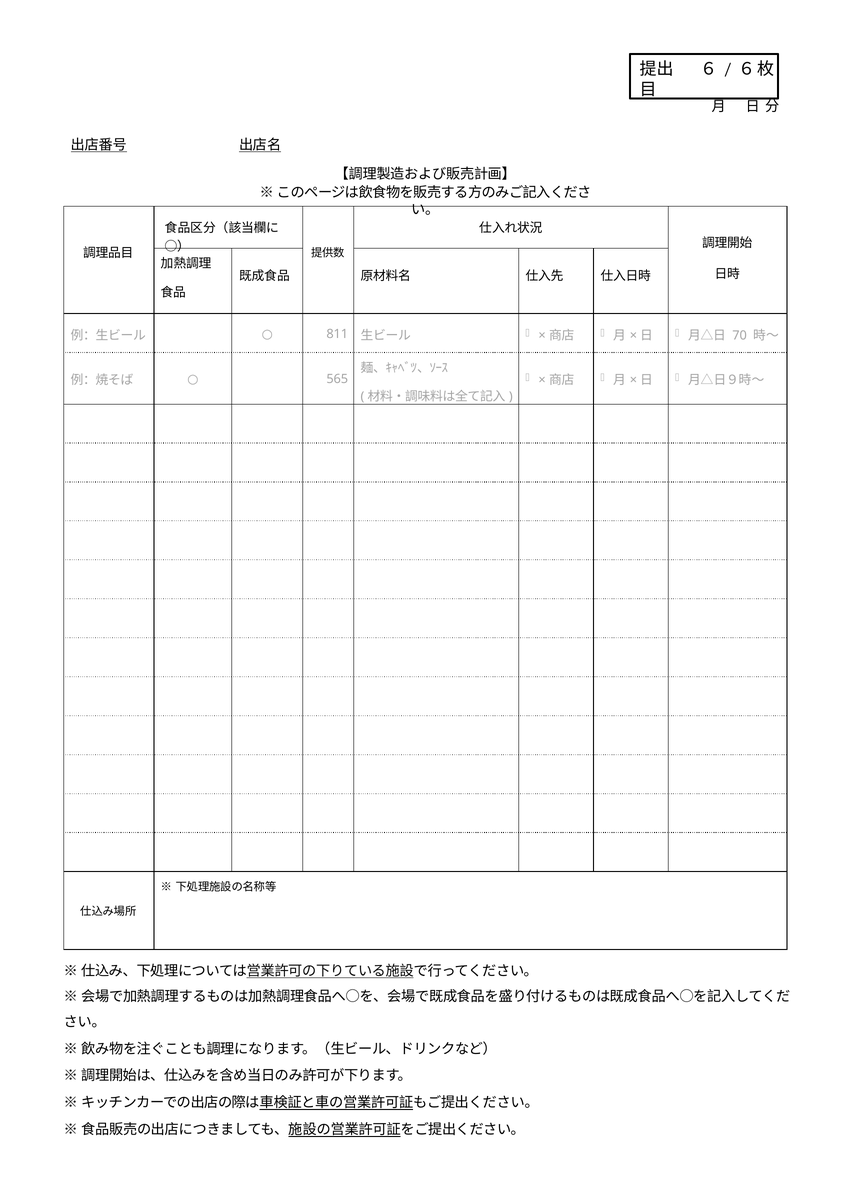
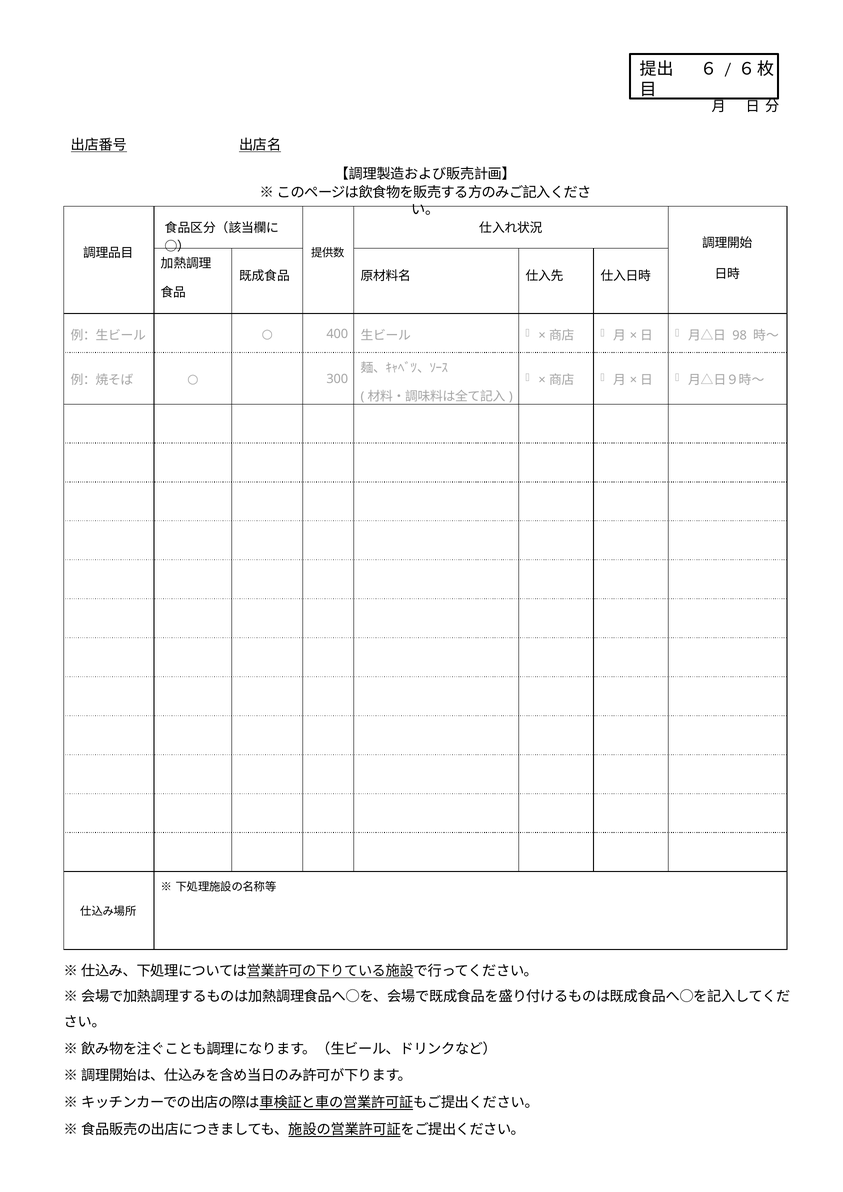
811: 811 -> 400
70: 70 -> 98
565: 565 -> 300
